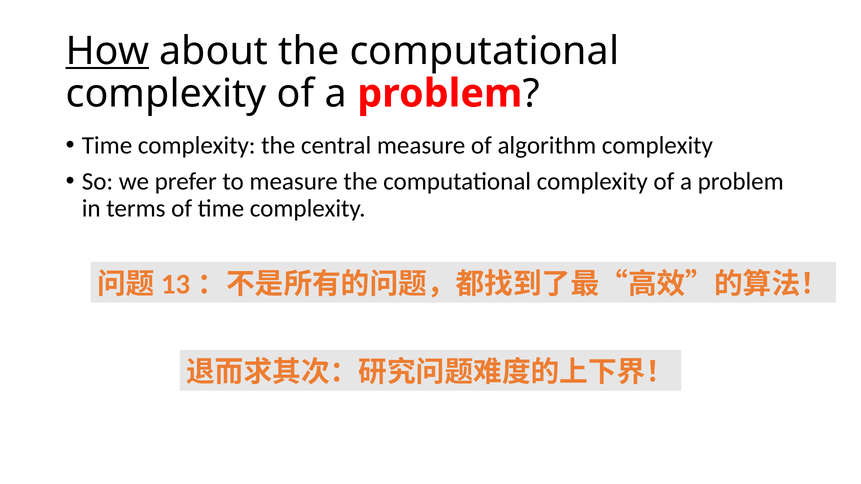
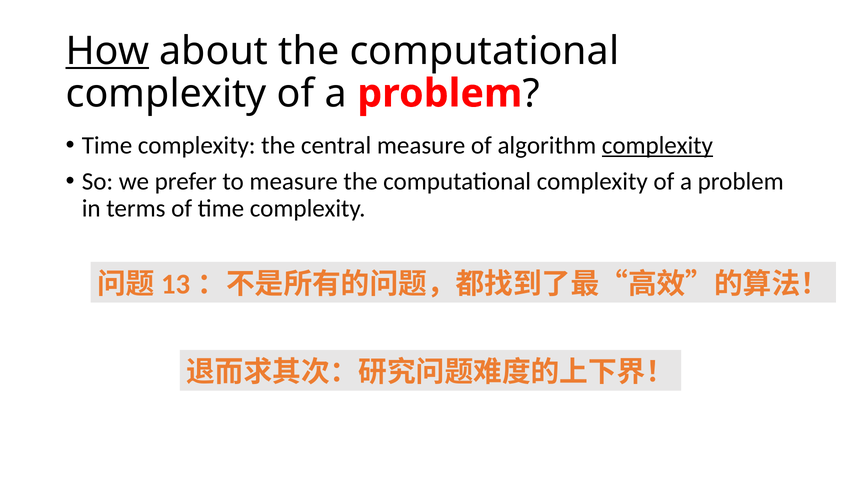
complexity at (657, 146) underline: none -> present
